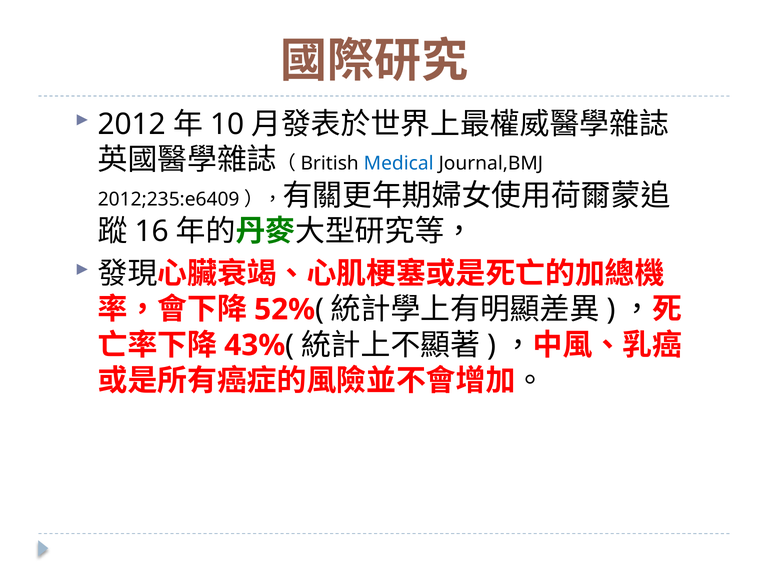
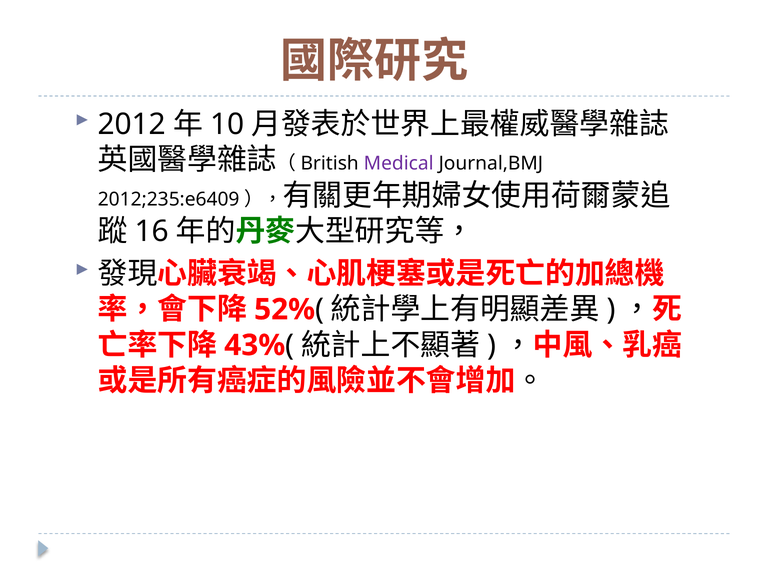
Medical colour: blue -> purple
